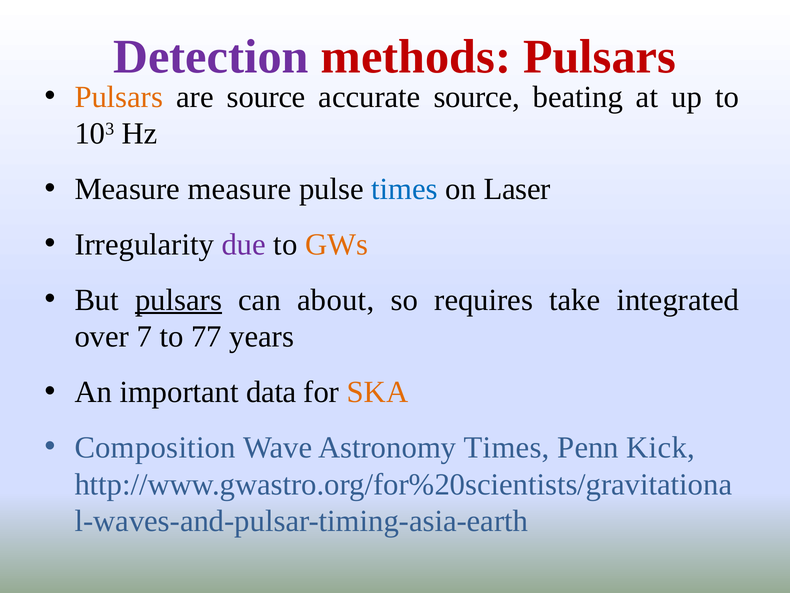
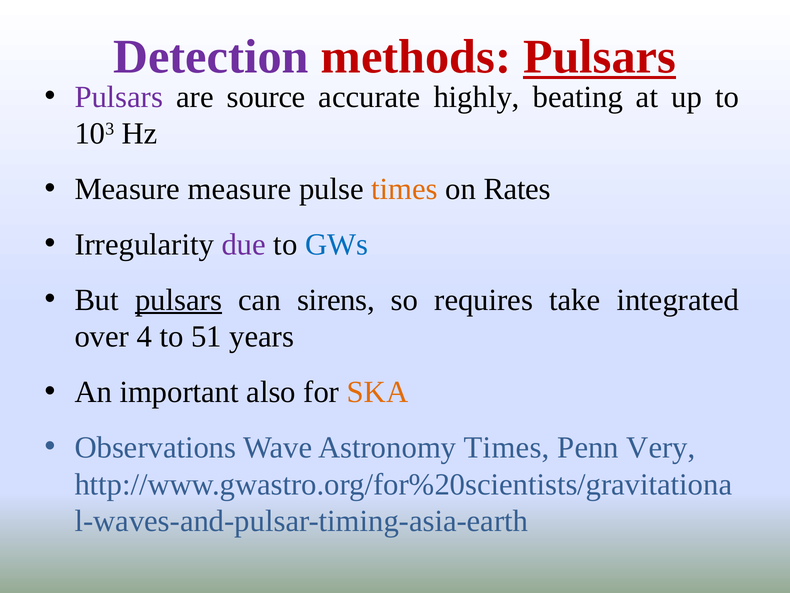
Pulsars at (600, 57) underline: none -> present
Pulsars at (119, 97) colour: orange -> purple
accurate source: source -> highly
times at (405, 189) colour: blue -> orange
Laser: Laser -> Rates
GWs colour: orange -> blue
about: about -> sirens
7: 7 -> 4
77: 77 -> 51
data: data -> also
Composition: Composition -> Observations
Kick: Kick -> Very
